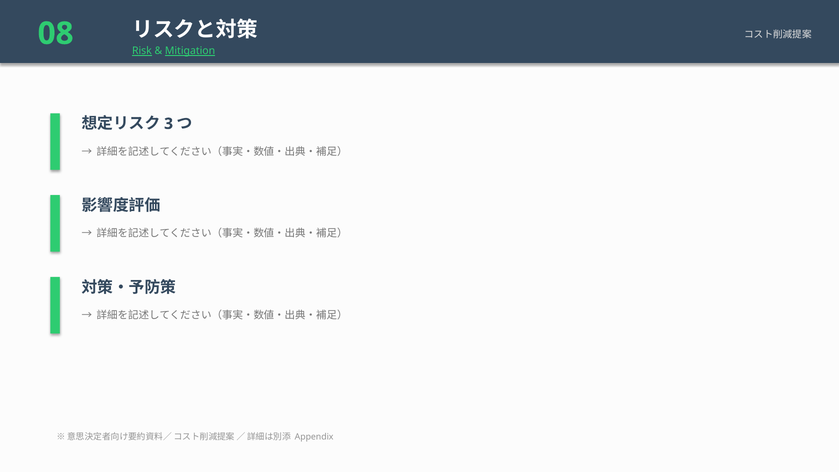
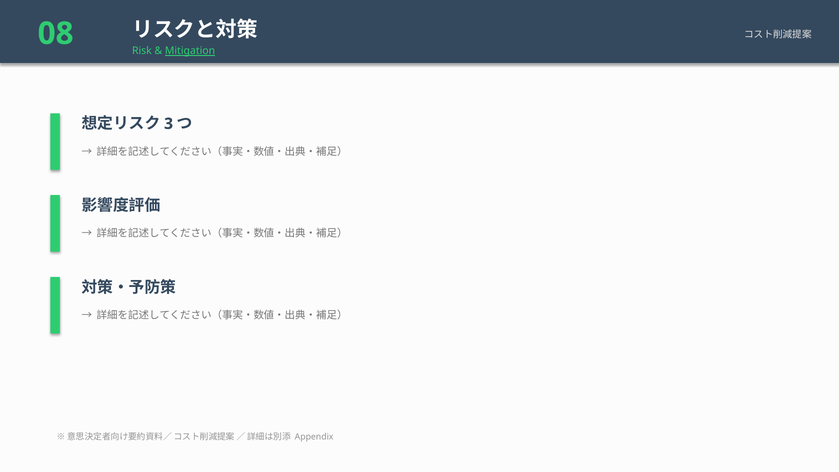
Risk underline: present -> none
